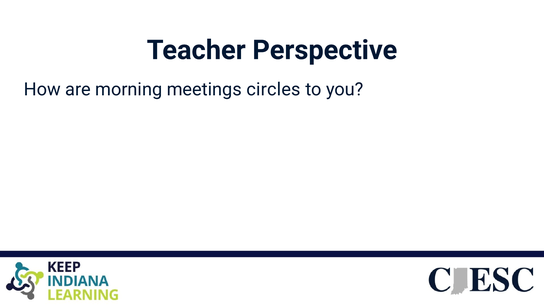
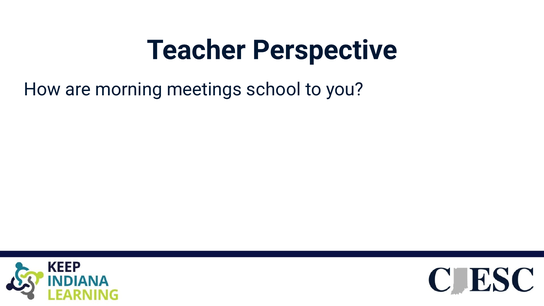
circles: circles -> school
